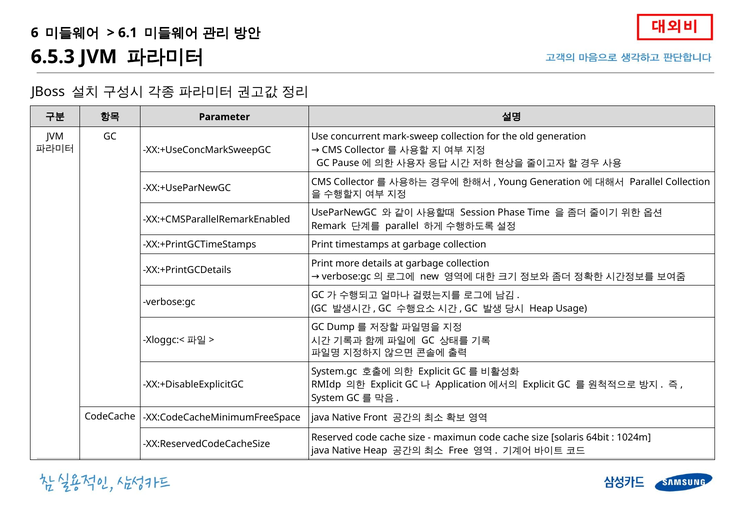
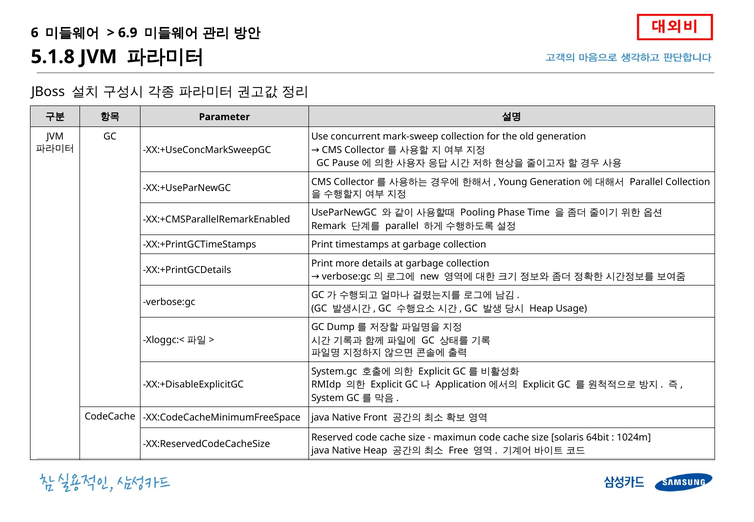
6.1: 6.1 -> 6.9
6.5.3: 6.5.3 -> 5.1.8
Session: Session -> Pooling
